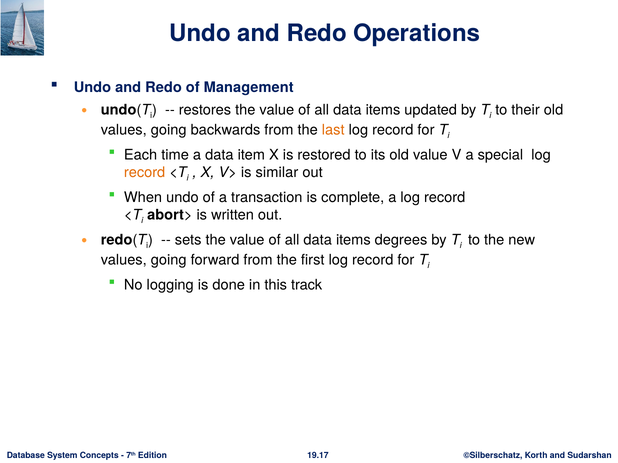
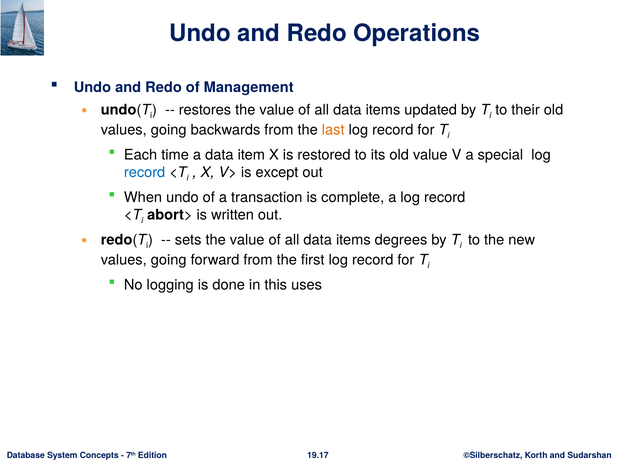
record at (145, 172) colour: orange -> blue
similar: similar -> except
track: track -> uses
